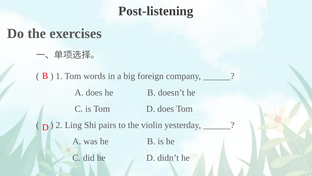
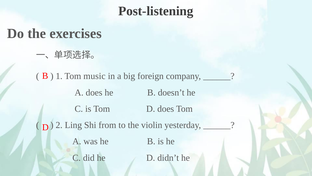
words: words -> music
pairs: pairs -> from
